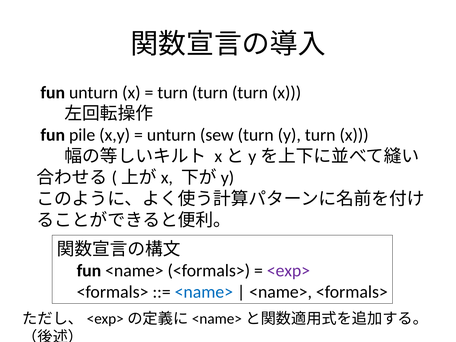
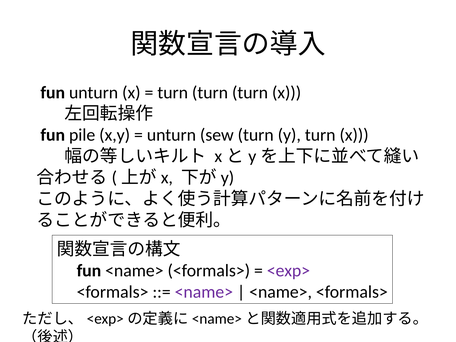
<name> at (204, 292) colour: blue -> purple
